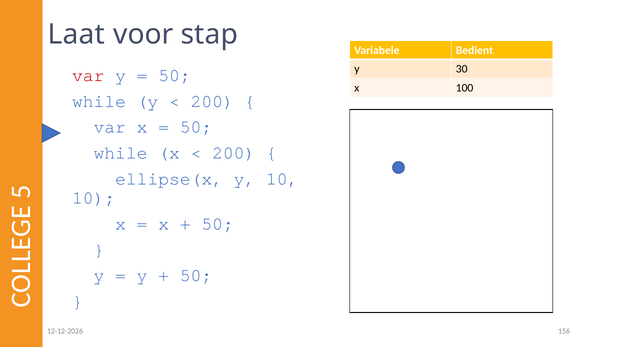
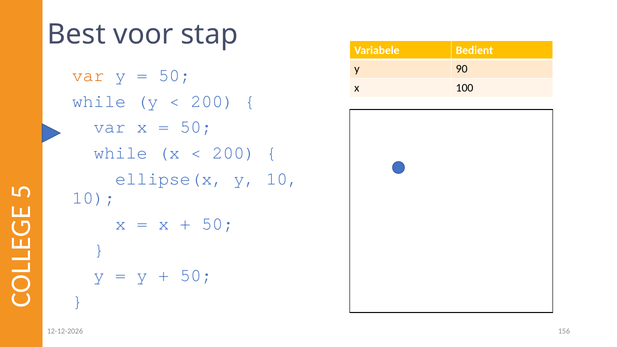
Laat: Laat -> Best
30: 30 -> 90
var at (88, 75) colour: red -> orange
